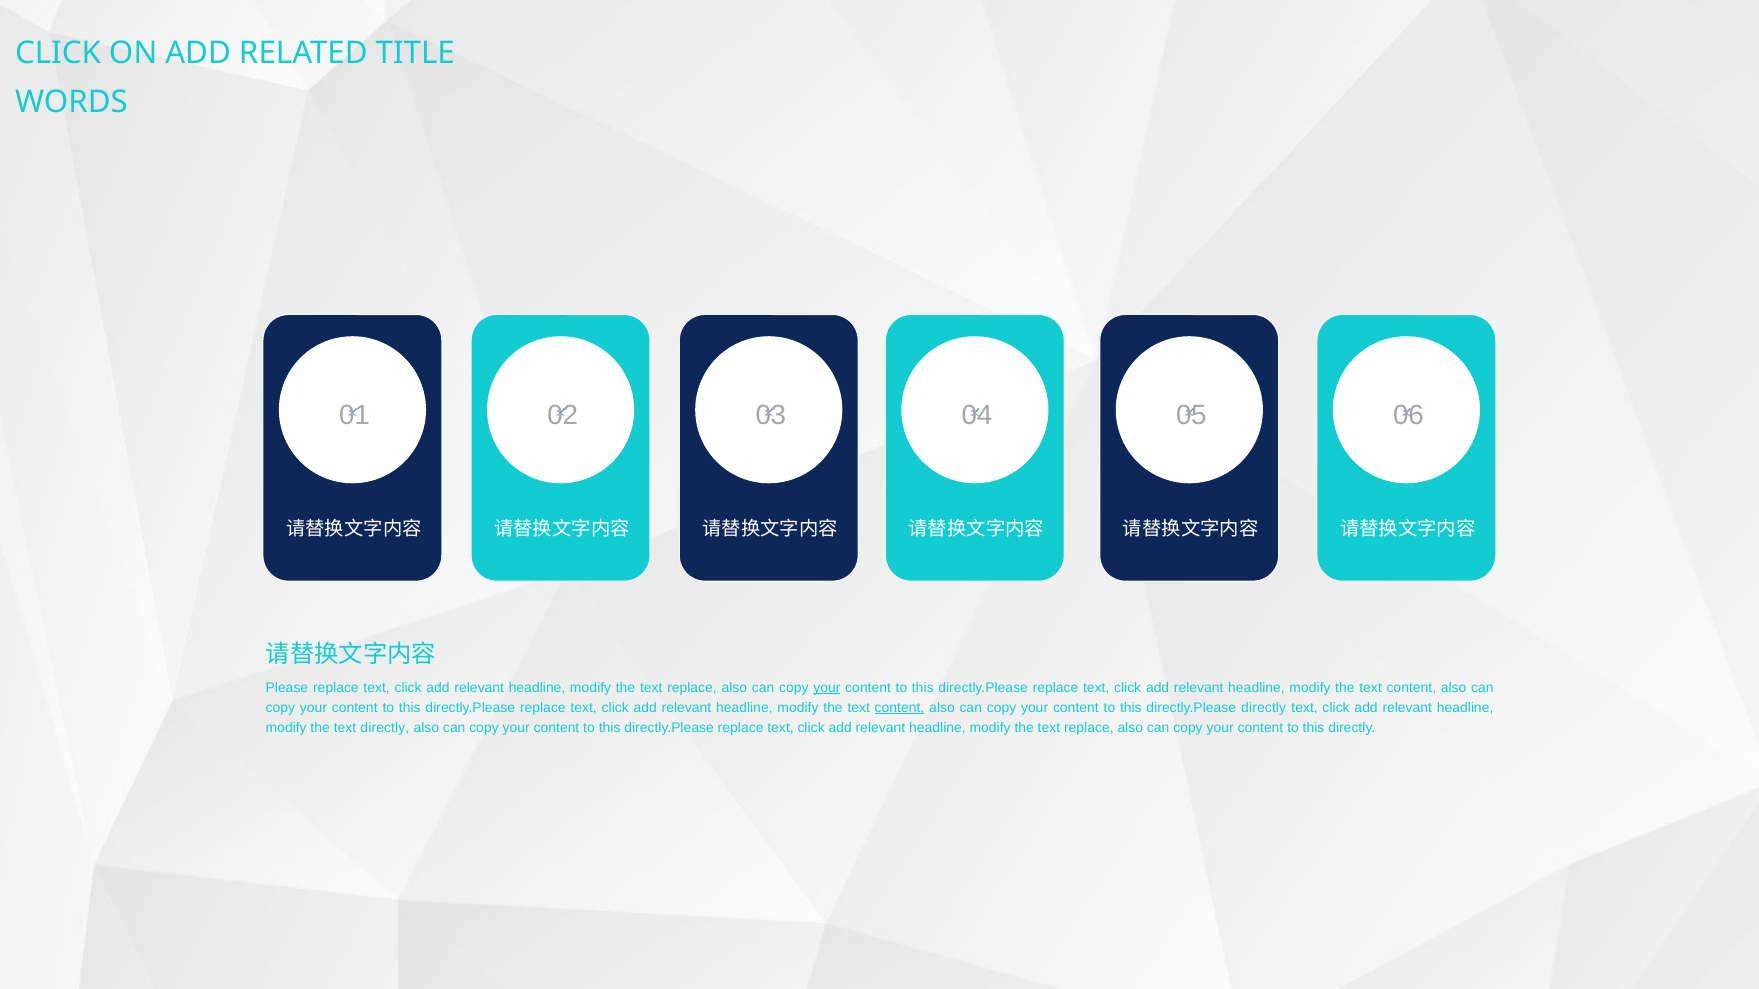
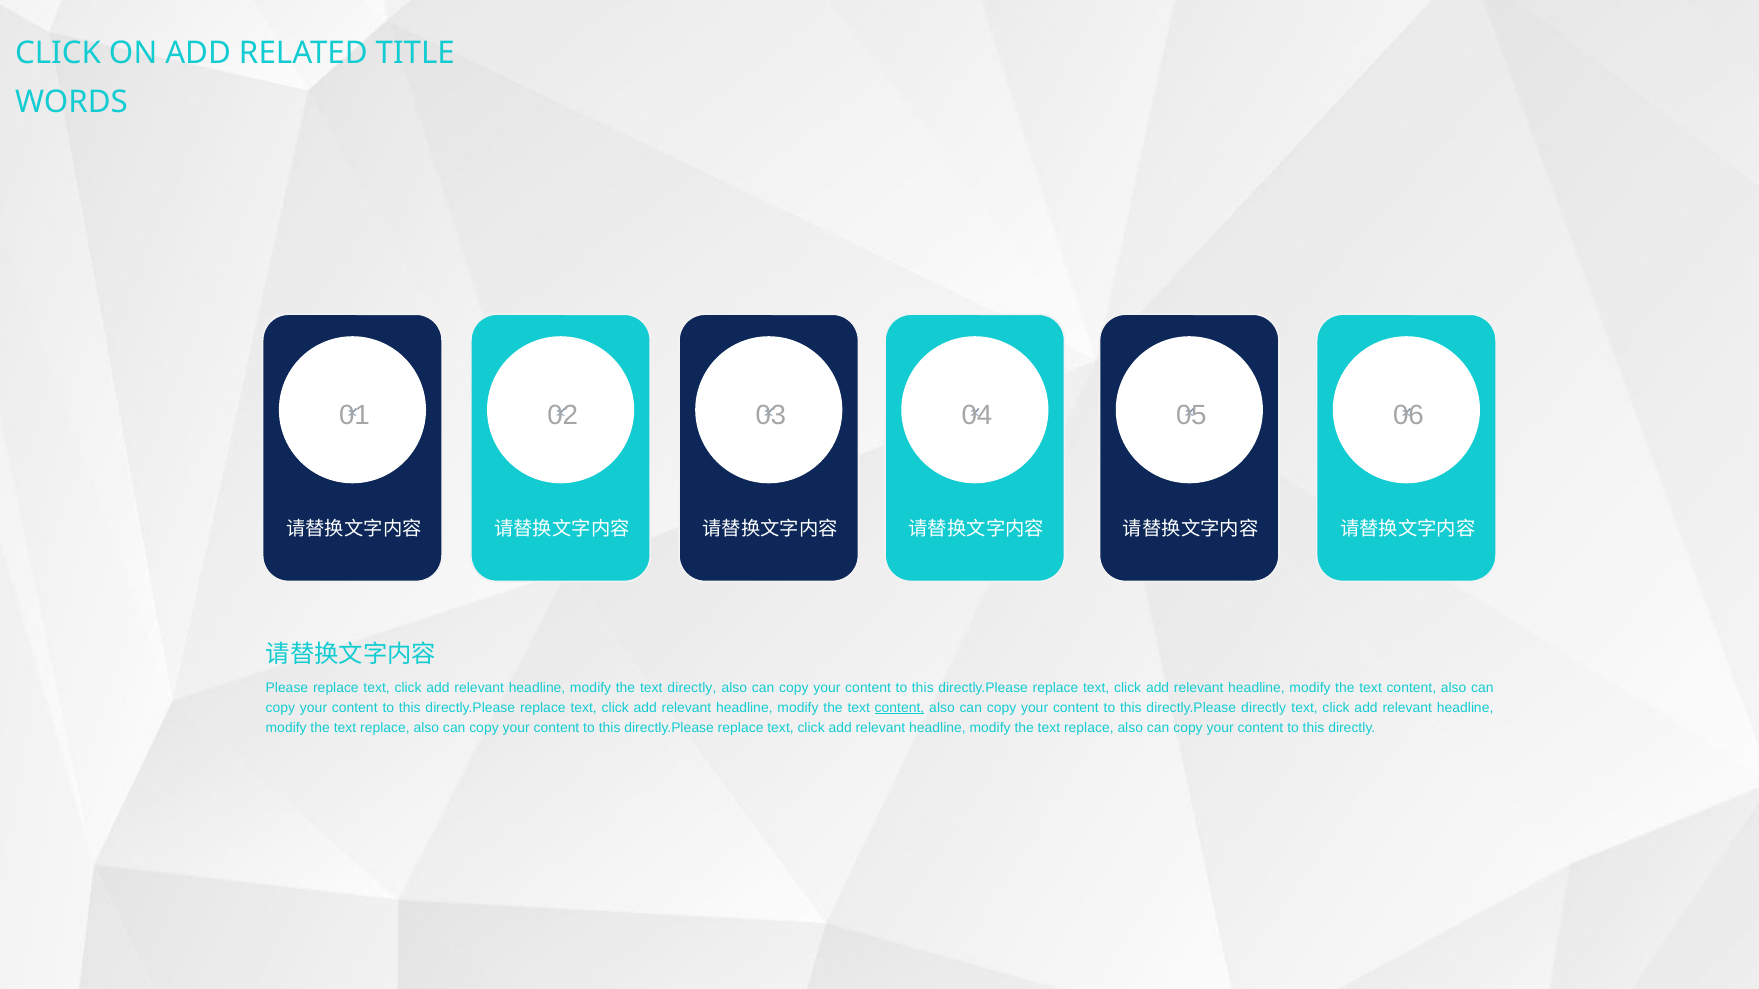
replace at (692, 688): replace -> directly
your at (827, 688) underline: present -> none
directly at (385, 728): directly -> replace
